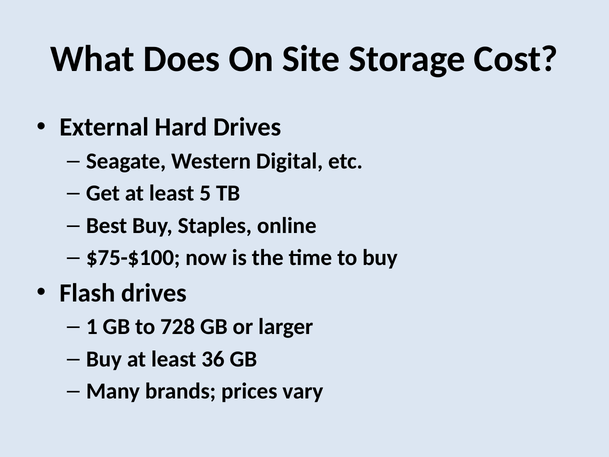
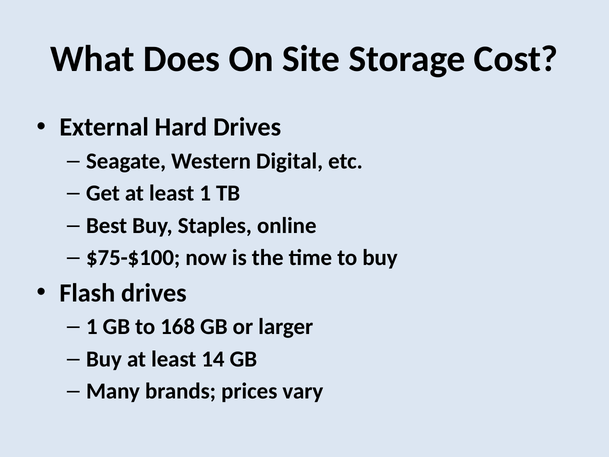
least 5: 5 -> 1
728: 728 -> 168
36: 36 -> 14
